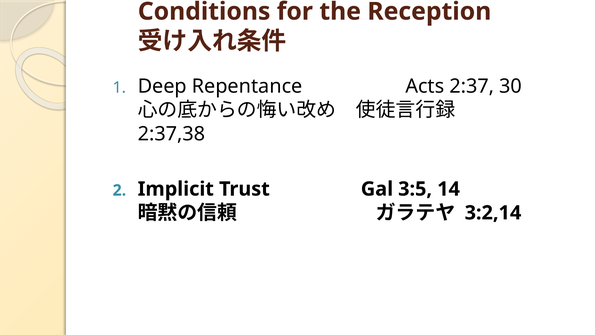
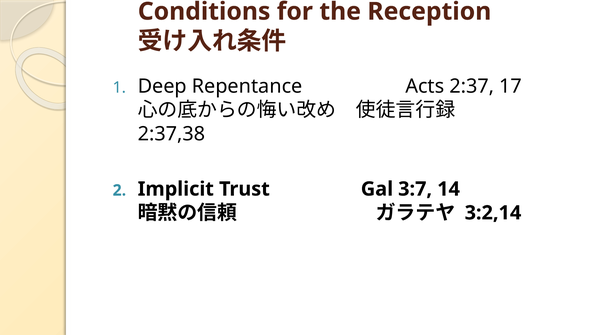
30: 30 -> 17
3:5: 3:5 -> 3:7
